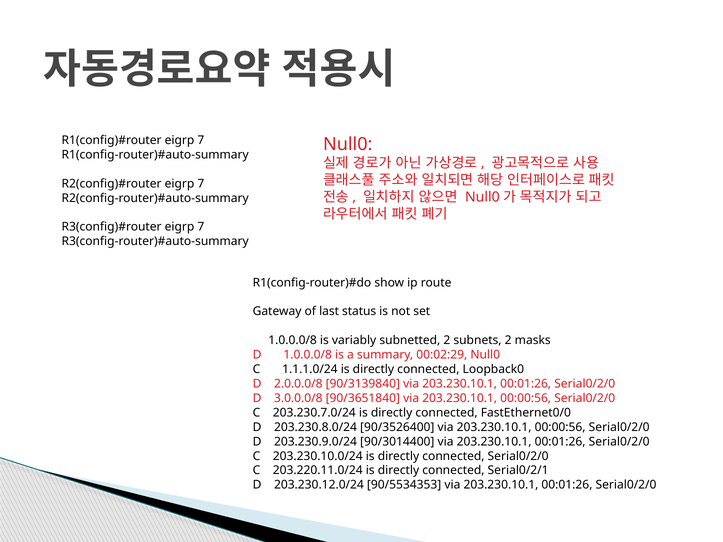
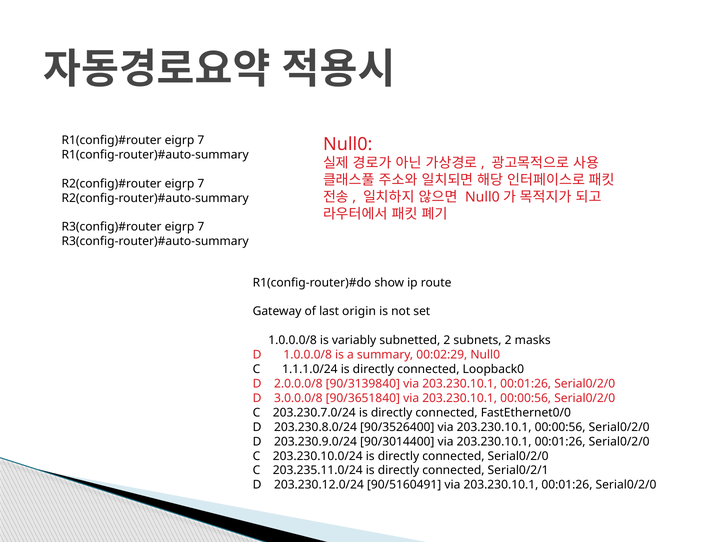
status: status -> origin
203.220.11.0/24: 203.220.11.0/24 -> 203.235.11.0/24
90/5534353: 90/5534353 -> 90/5160491
